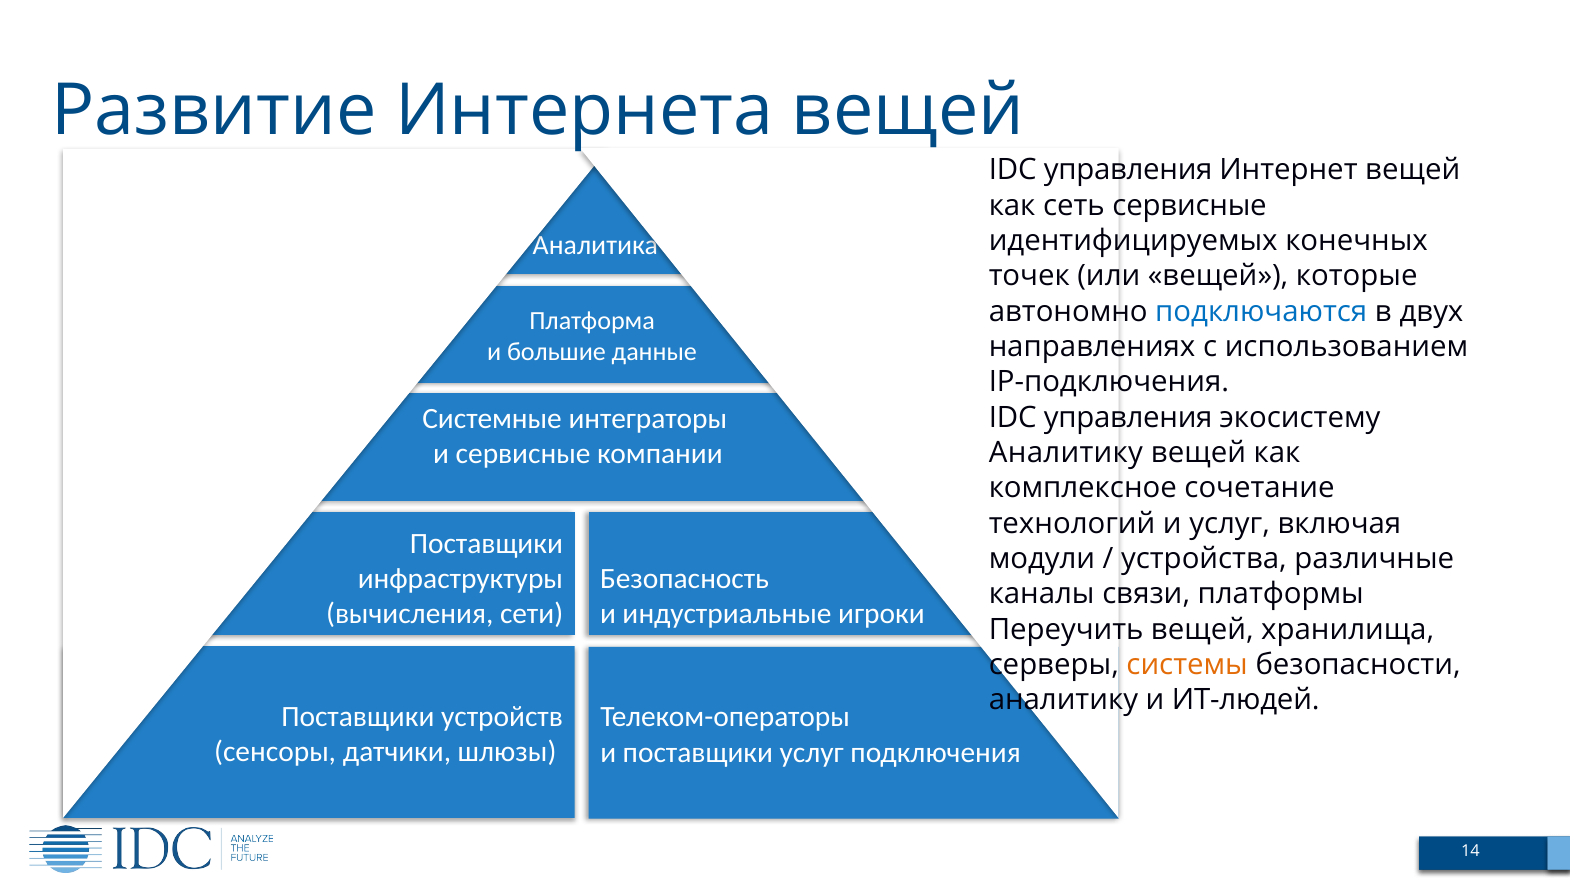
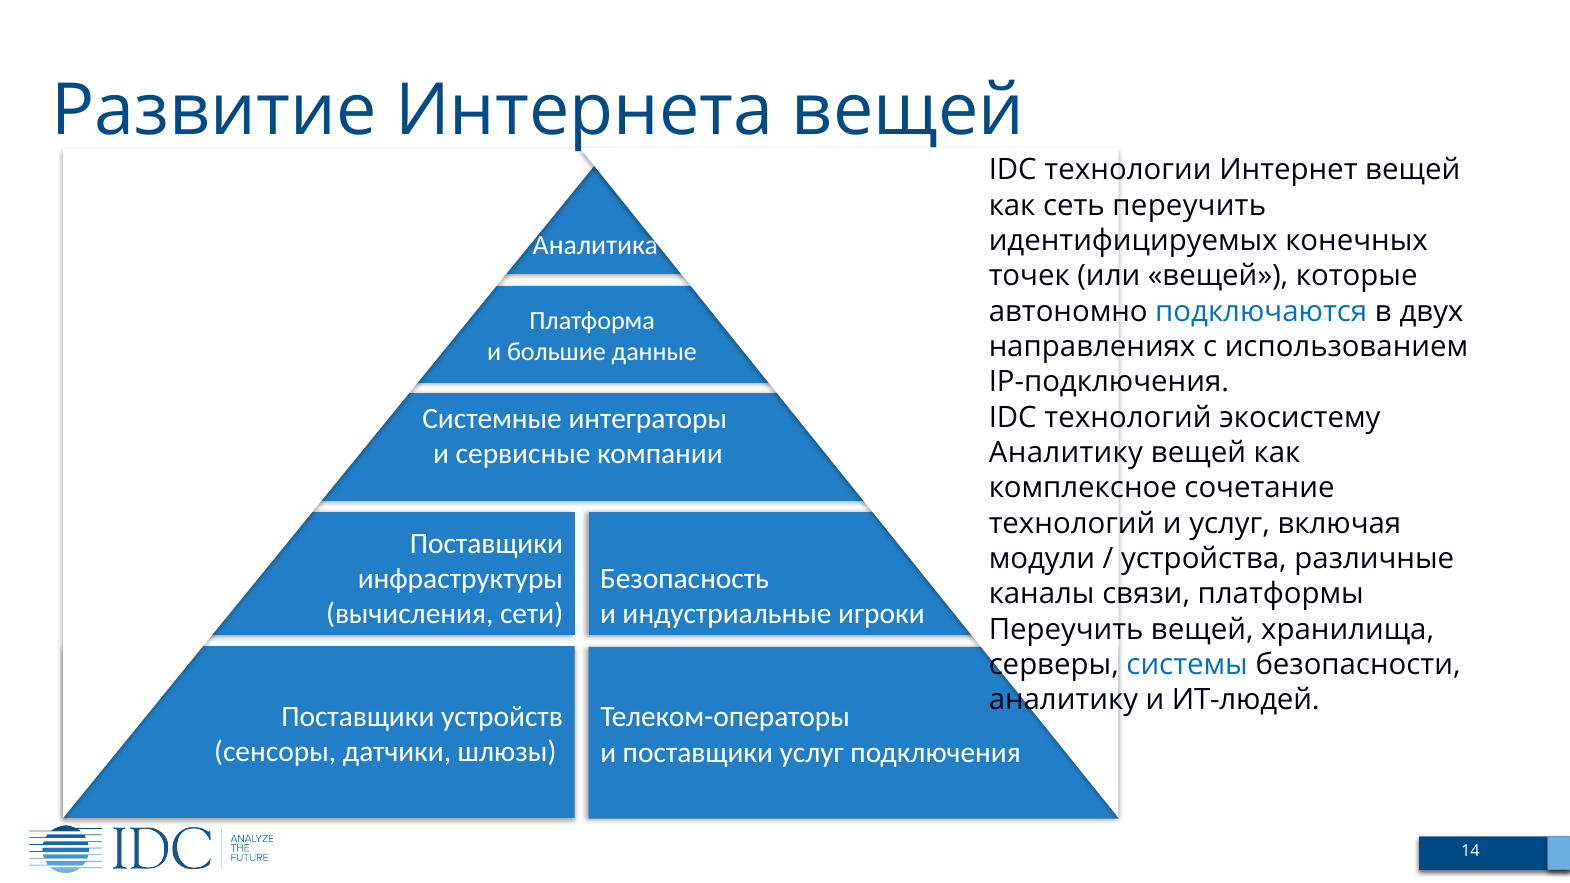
управления at (1128, 170): управления -> технологии
сеть сервисные: сервисные -> переучить
управления at (1128, 418): управления -> технологий
системы colour: orange -> blue
